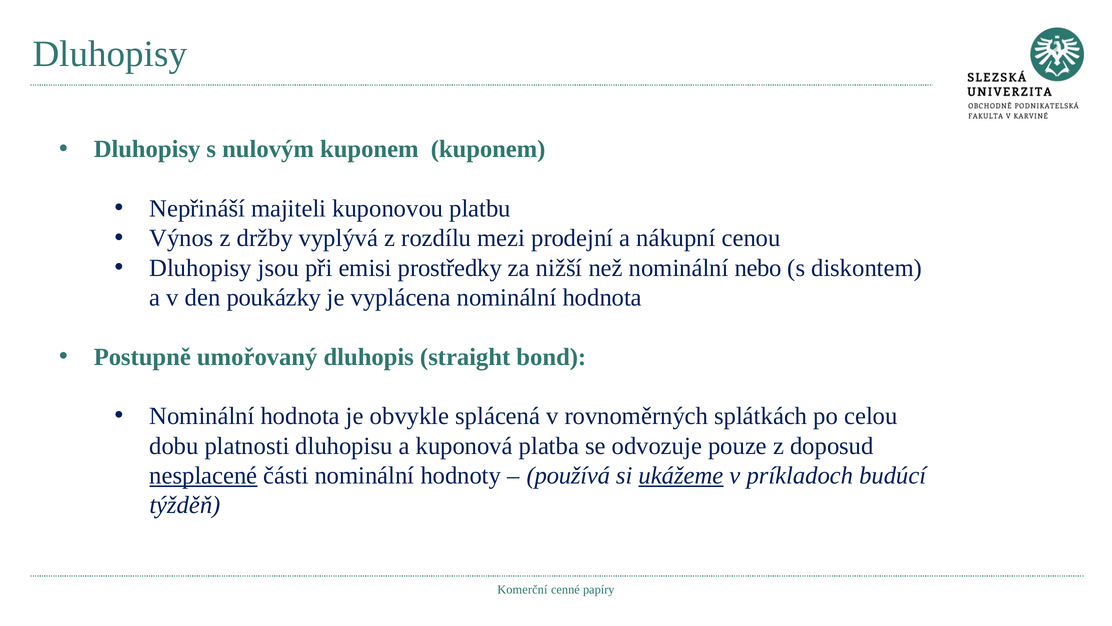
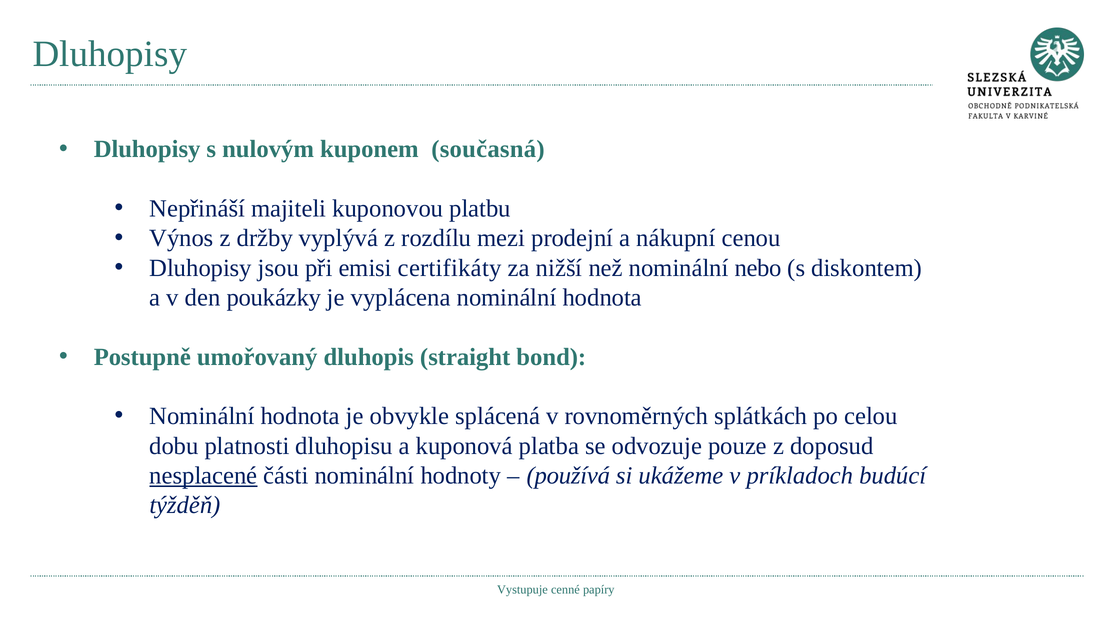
kuponem kuponem: kuponem -> současná
prostředky: prostředky -> certifikáty
ukážeme underline: present -> none
Komerční: Komerční -> Vystupuje
